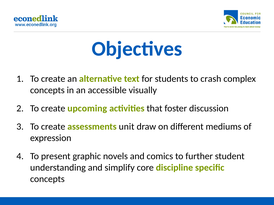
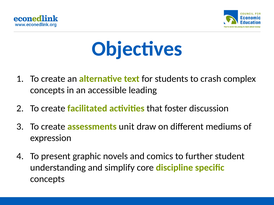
visually: visually -> leading
upcoming: upcoming -> facilitated
